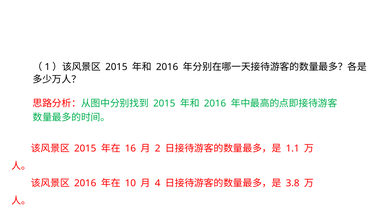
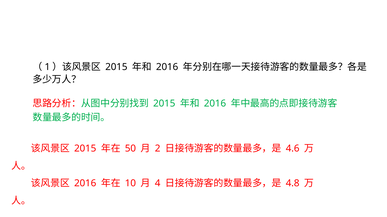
16: 16 -> 50
1.1: 1.1 -> 4.6
3.8: 3.8 -> 4.8
